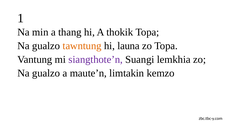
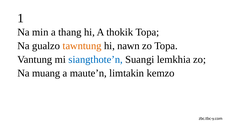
launa: launa -> nawn
siangthote’n colour: purple -> blue
gualzo at (46, 73): gualzo -> muang
